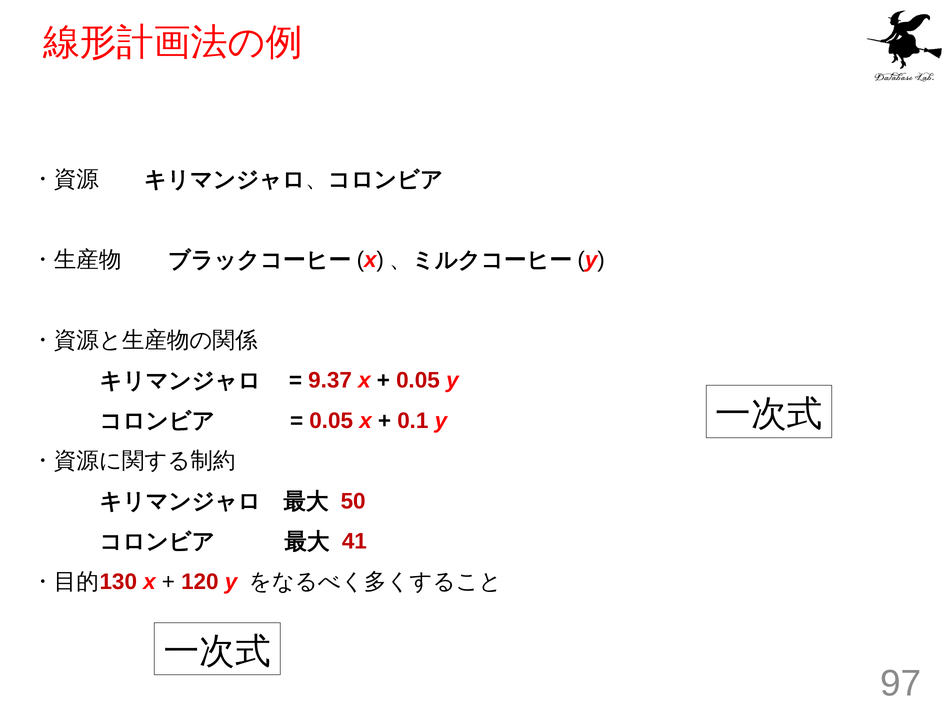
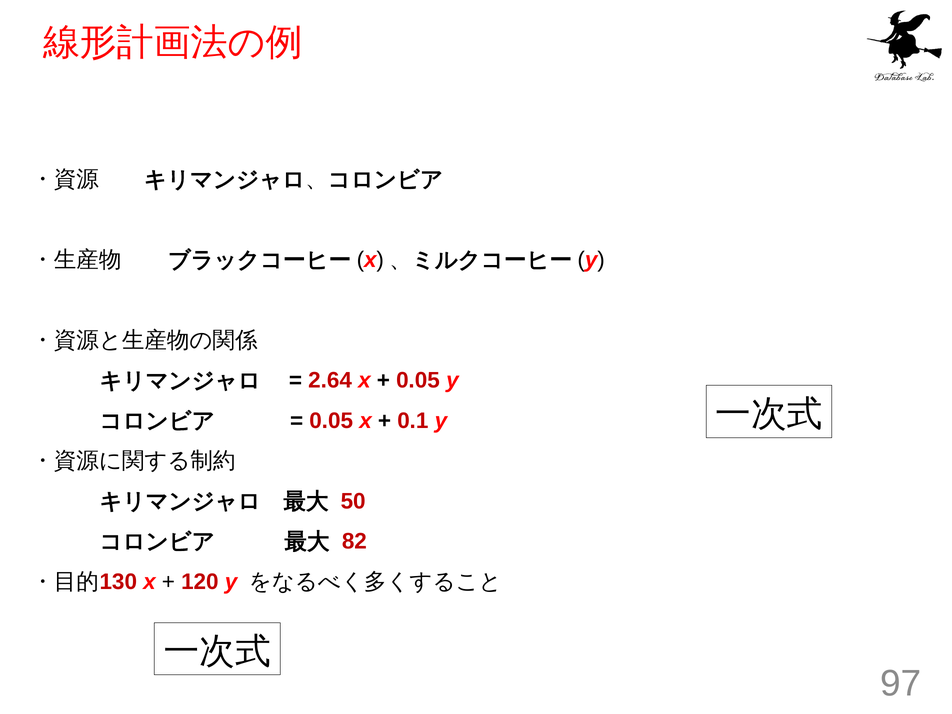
9.37: 9.37 -> 2.64
41: 41 -> 82
